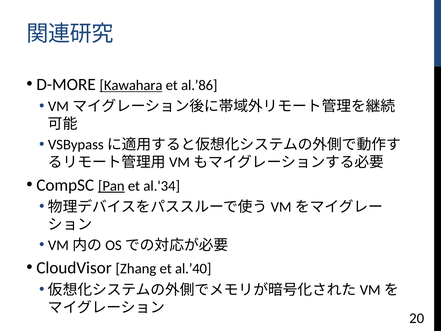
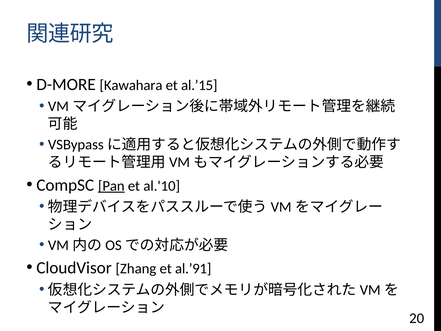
Kawahara underline: present -> none
al.’86: al.’86 -> al.’15
al.'34: al.'34 -> al.'10
al.’40: al.’40 -> al.’91
